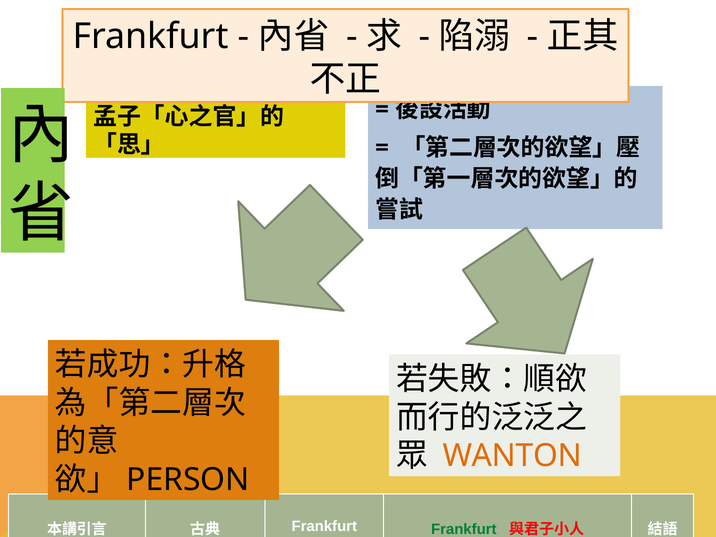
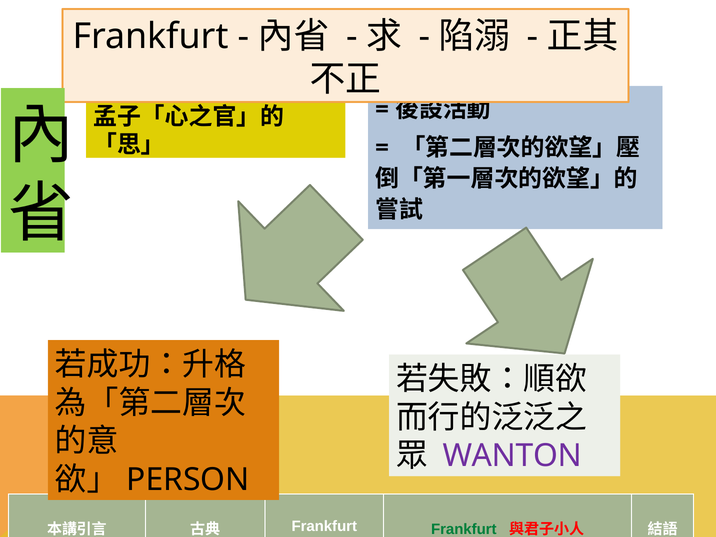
WANTON colour: orange -> purple
